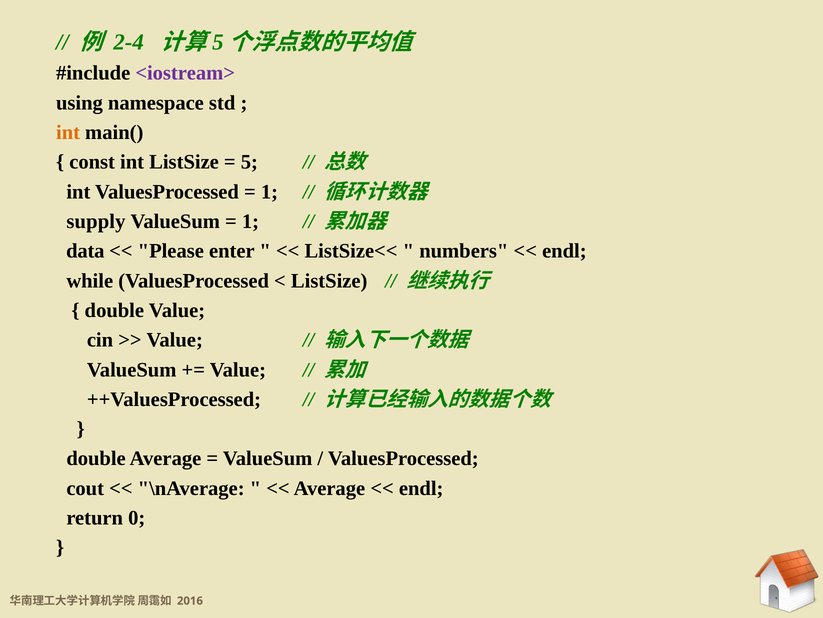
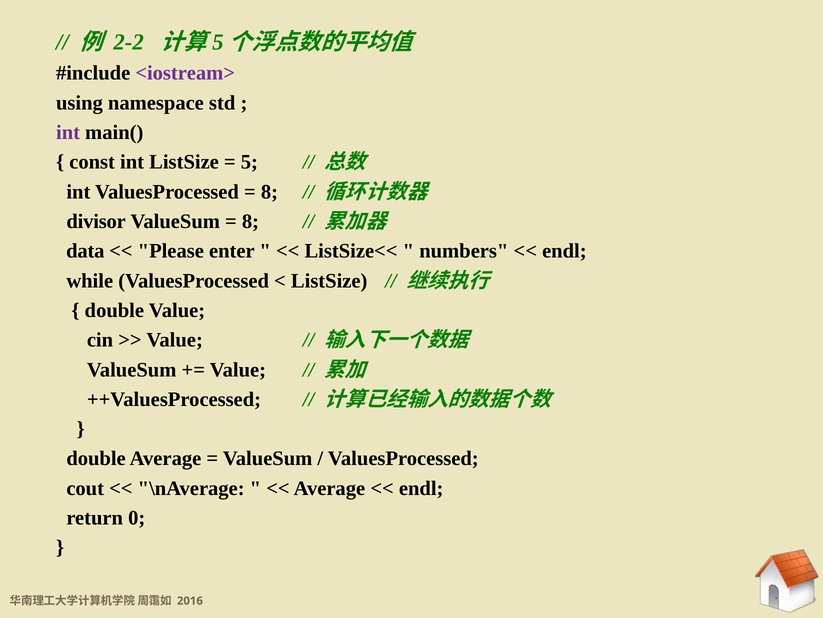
2-4: 2-4 -> 2-2
int at (68, 132) colour: orange -> purple
1 at (269, 192): 1 -> 8
supply: supply -> divisor
1 at (251, 221): 1 -> 8
